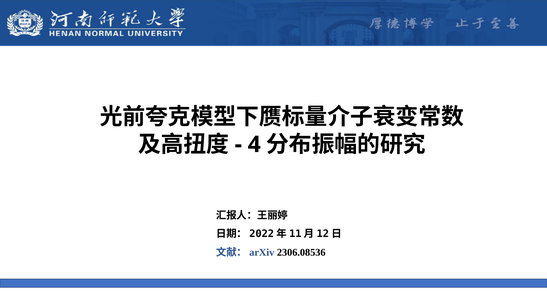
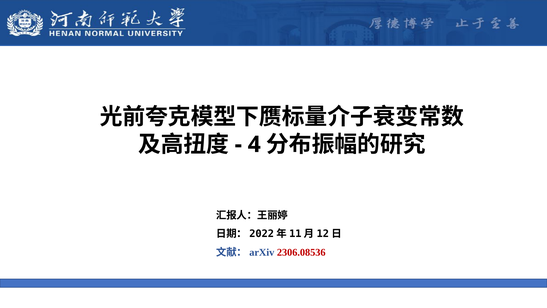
2306.08536 colour: black -> red
